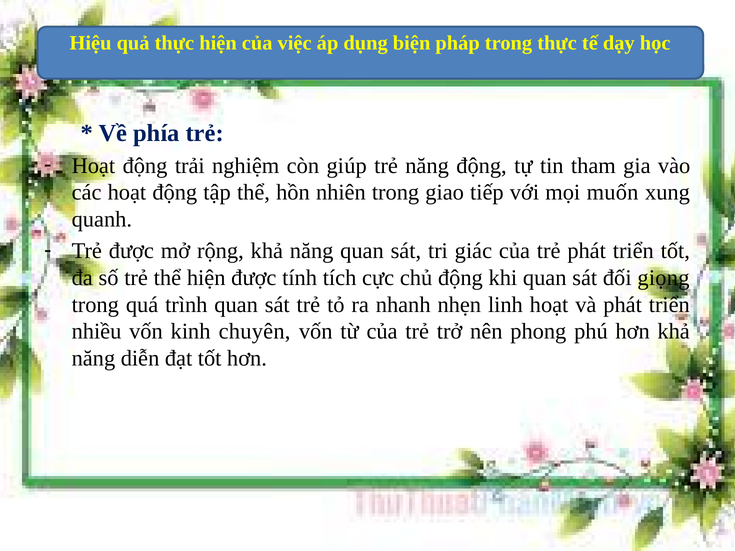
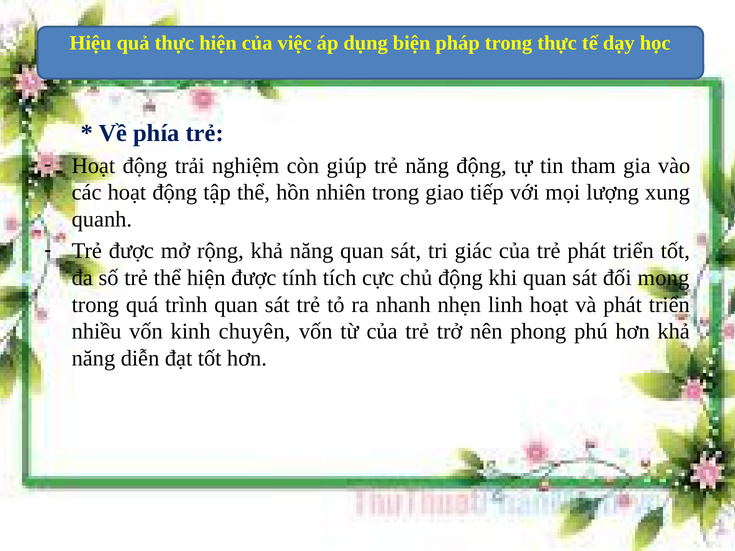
muốn: muốn -> lượng
giọng: giọng -> mong
